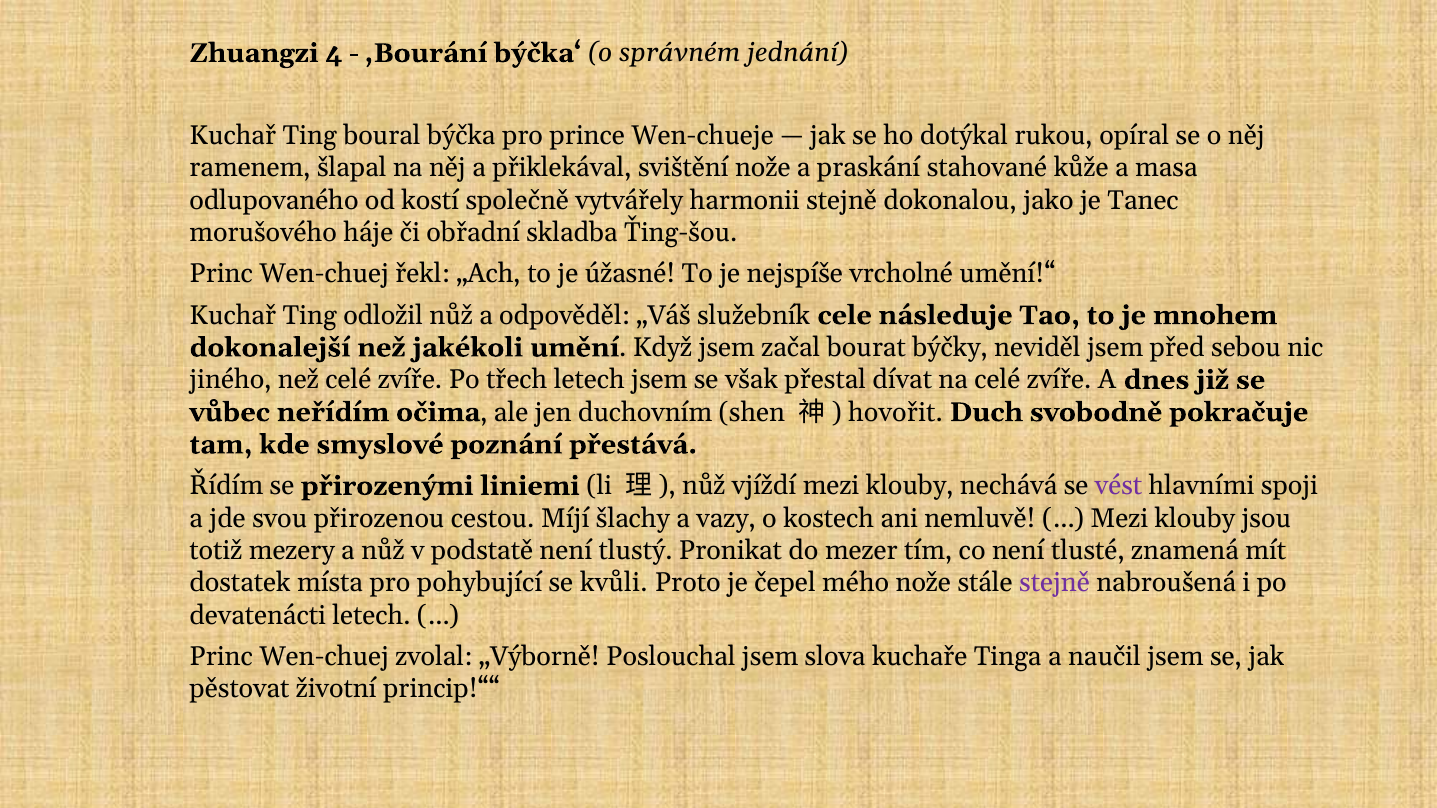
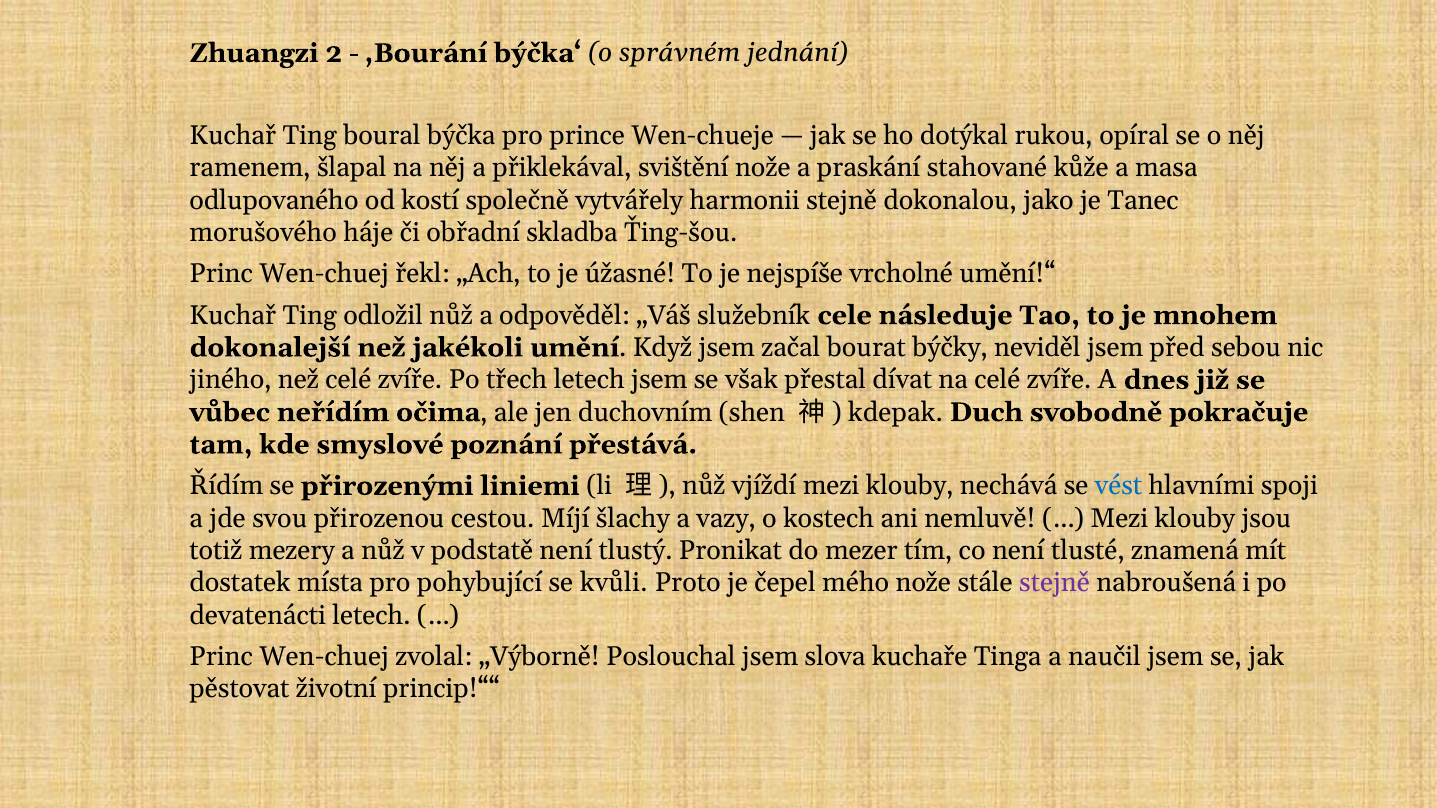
4: 4 -> 2
hovořit: hovořit -> kdepak
vést colour: purple -> blue
